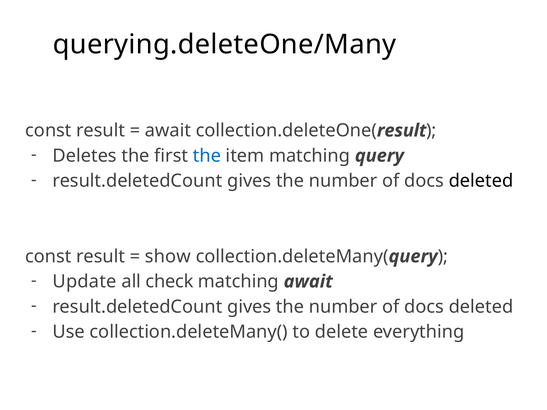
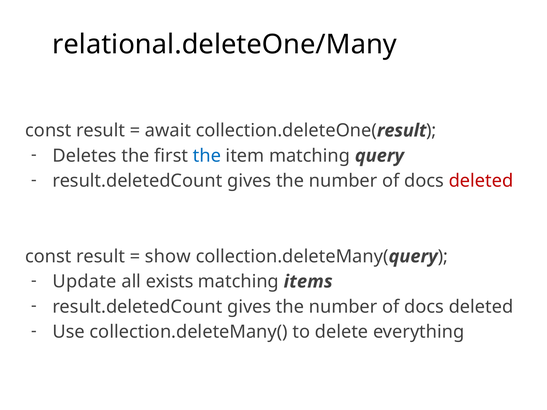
querying.deleteOne/Many: querying.deleteOne/Many -> relational.deleteOne/Many
deleted at (481, 181) colour: black -> red
check: check -> exists
matching await: await -> items
